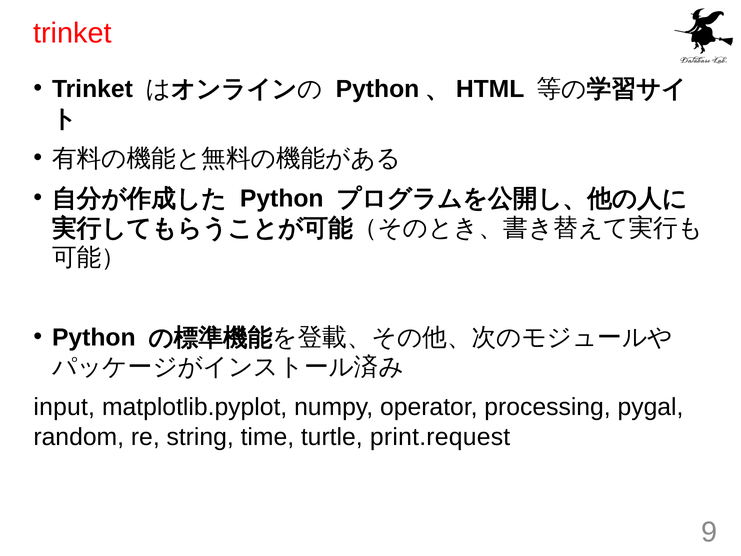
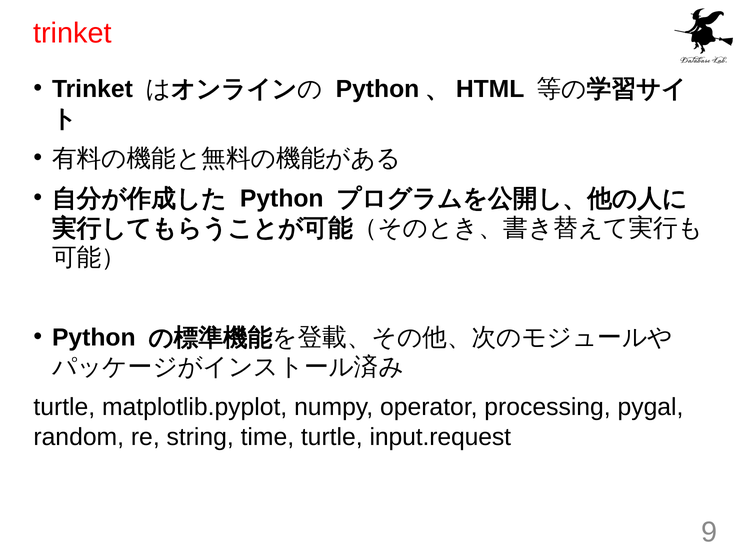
input at (64, 407): input -> turtle
print.request: print.request -> input.request
